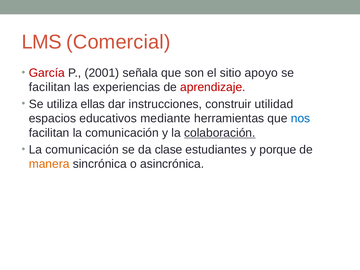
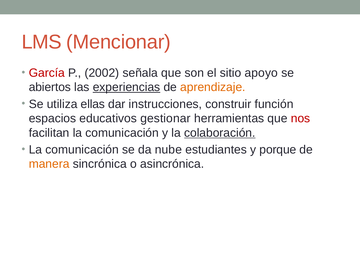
Comercial: Comercial -> Mencionar
2001: 2001 -> 2002
facilitan at (50, 87): facilitan -> abiertos
experiencias underline: none -> present
aprendizaje colour: red -> orange
utilidad: utilidad -> función
mediante: mediante -> gestionar
nos colour: blue -> red
clase: clase -> nube
